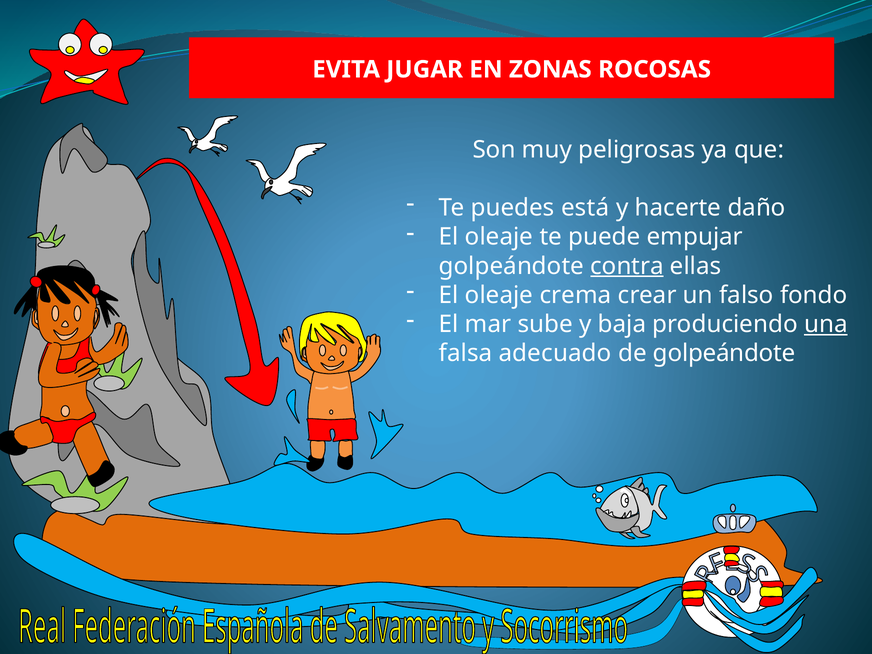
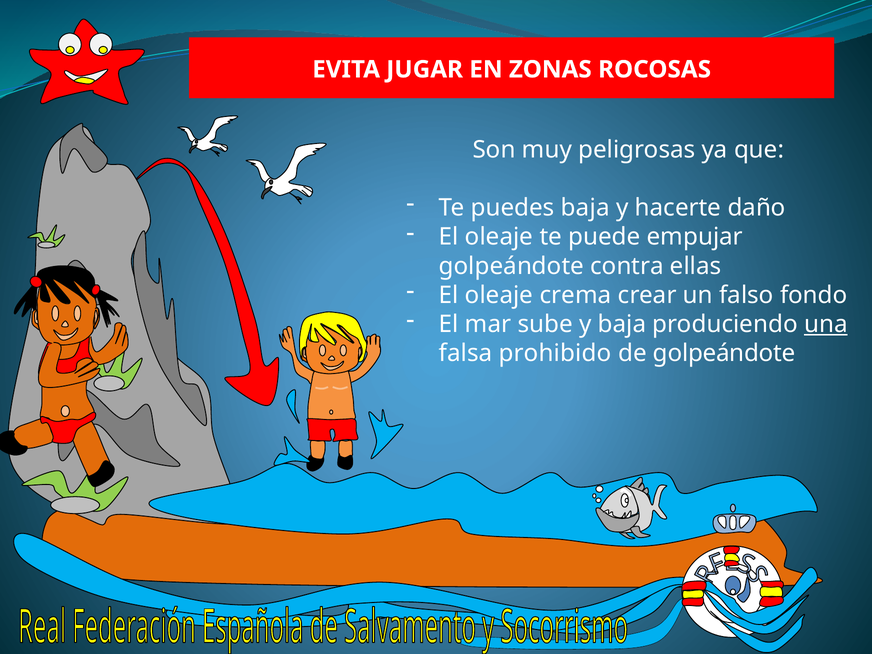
puedes está: está -> baja
contra underline: present -> none
adecuado: adecuado -> prohibido
